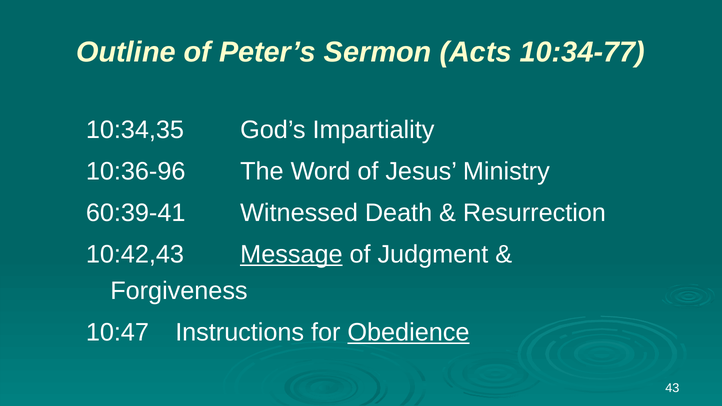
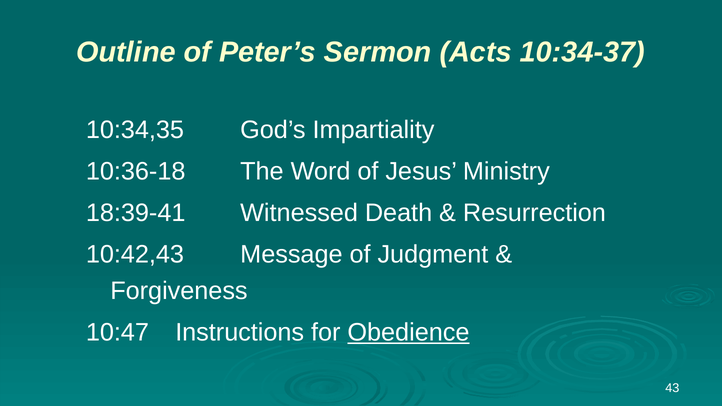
10:34-77: 10:34-77 -> 10:34-37
10:36-96: 10:36-96 -> 10:36-18
60:39-41: 60:39-41 -> 18:39-41
Message underline: present -> none
